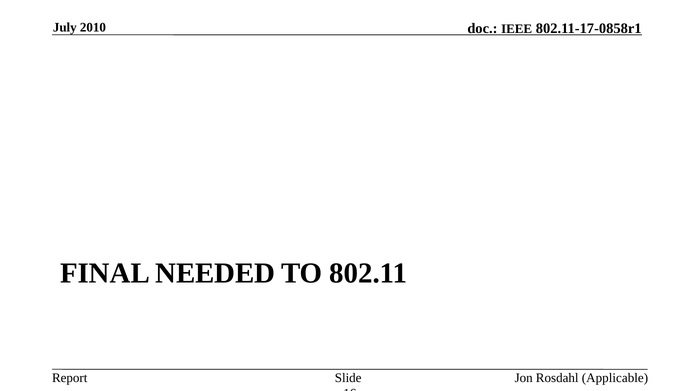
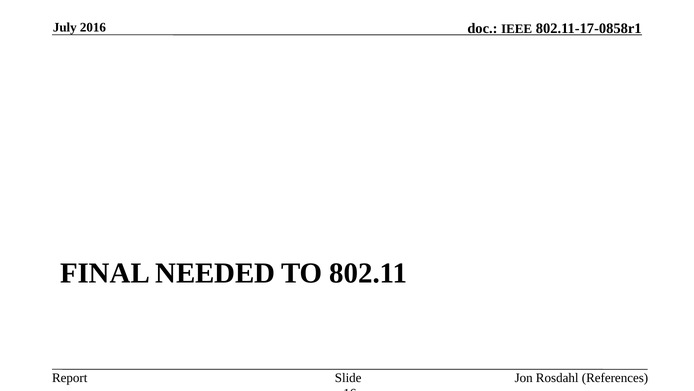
2010: 2010 -> 2016
Applicable: Applicable -> References
